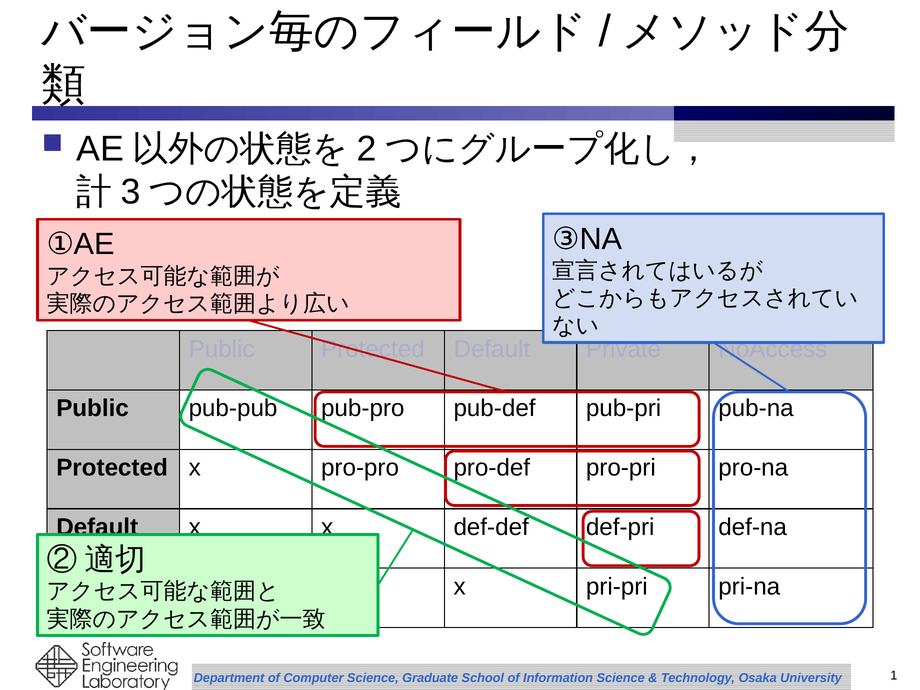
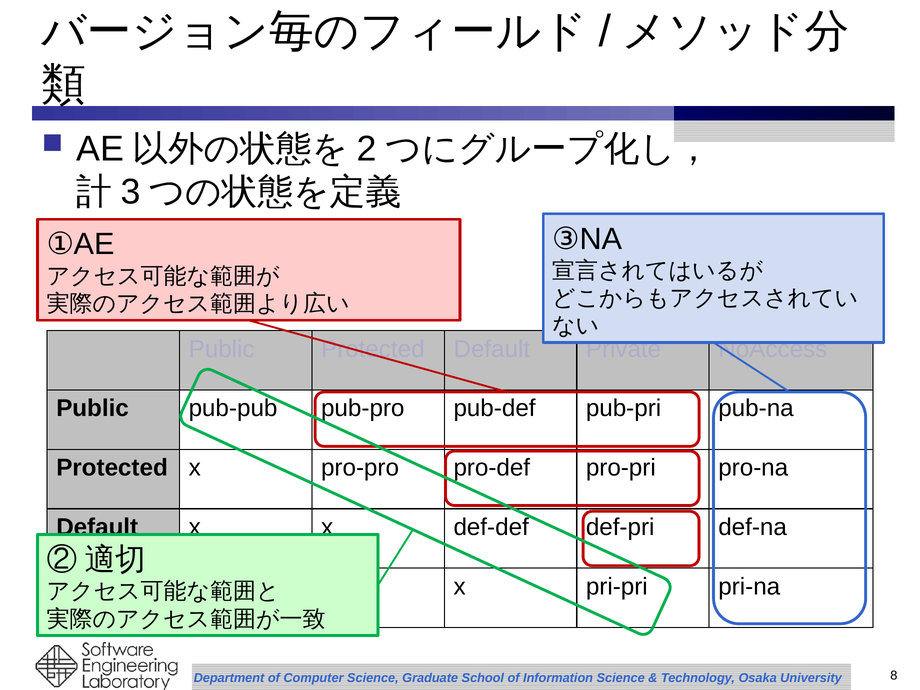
1: 1 -> 8
